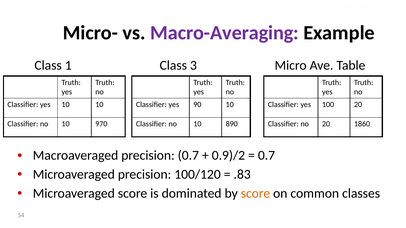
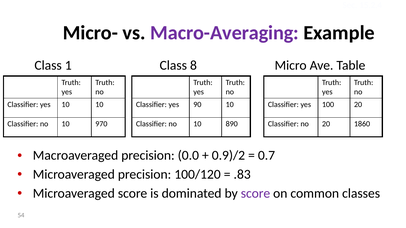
3: 3 -> 8
precision 0.7: 0.7 -> 0.0
score at (255, 194) colour: orange -> purple
